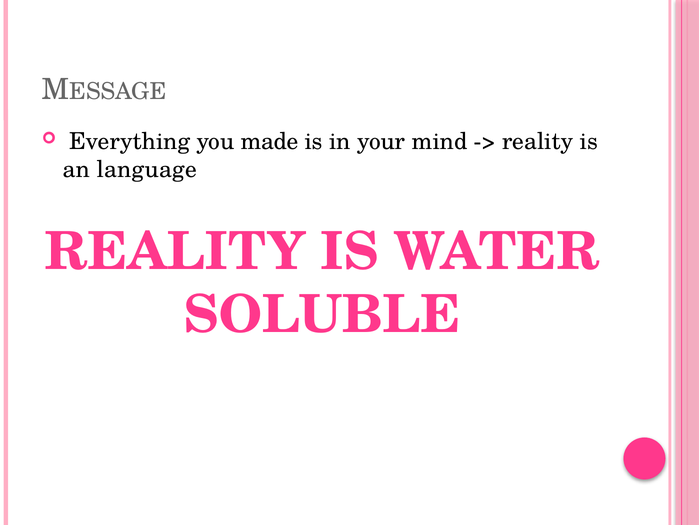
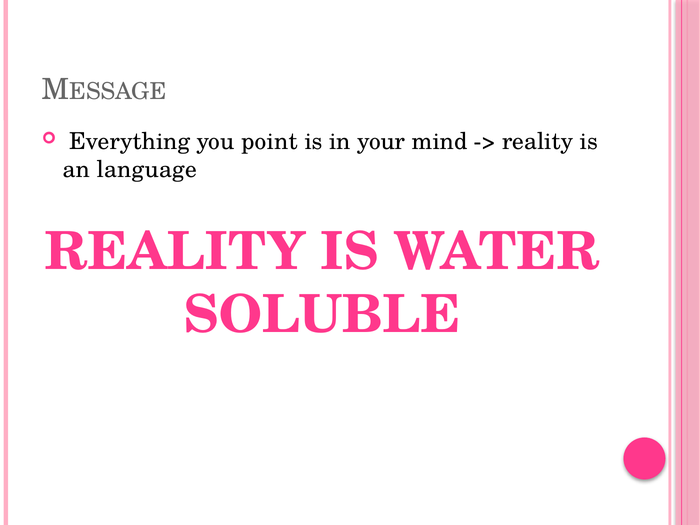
made: made -> point
